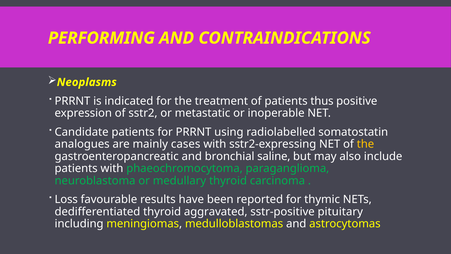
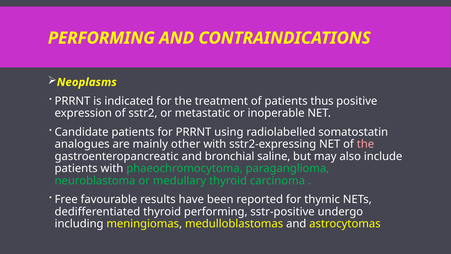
cases: cases -> other
the at (365, 144) colour: yellow -> pink
Loss: Loss -> Free
thyroid aggravated: aggravated -> performing
pituitary: pituitary -> undergo
